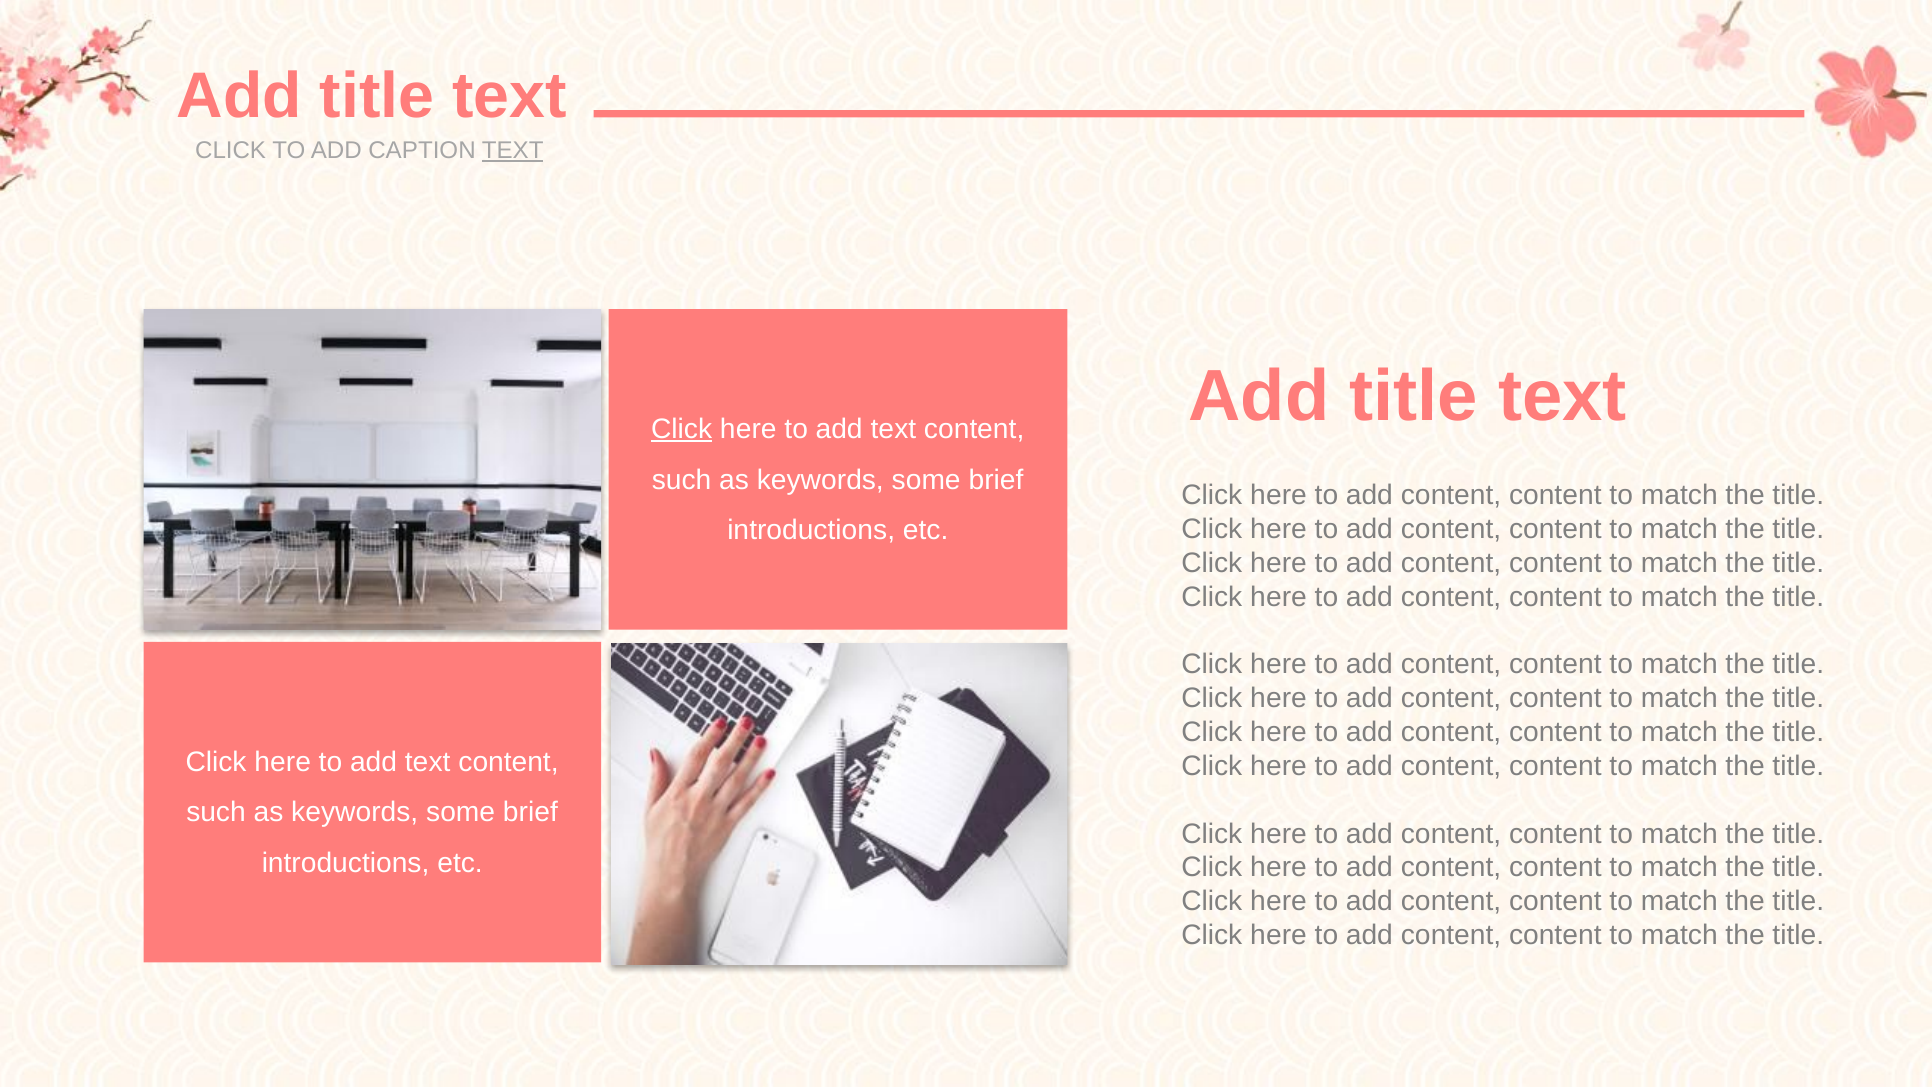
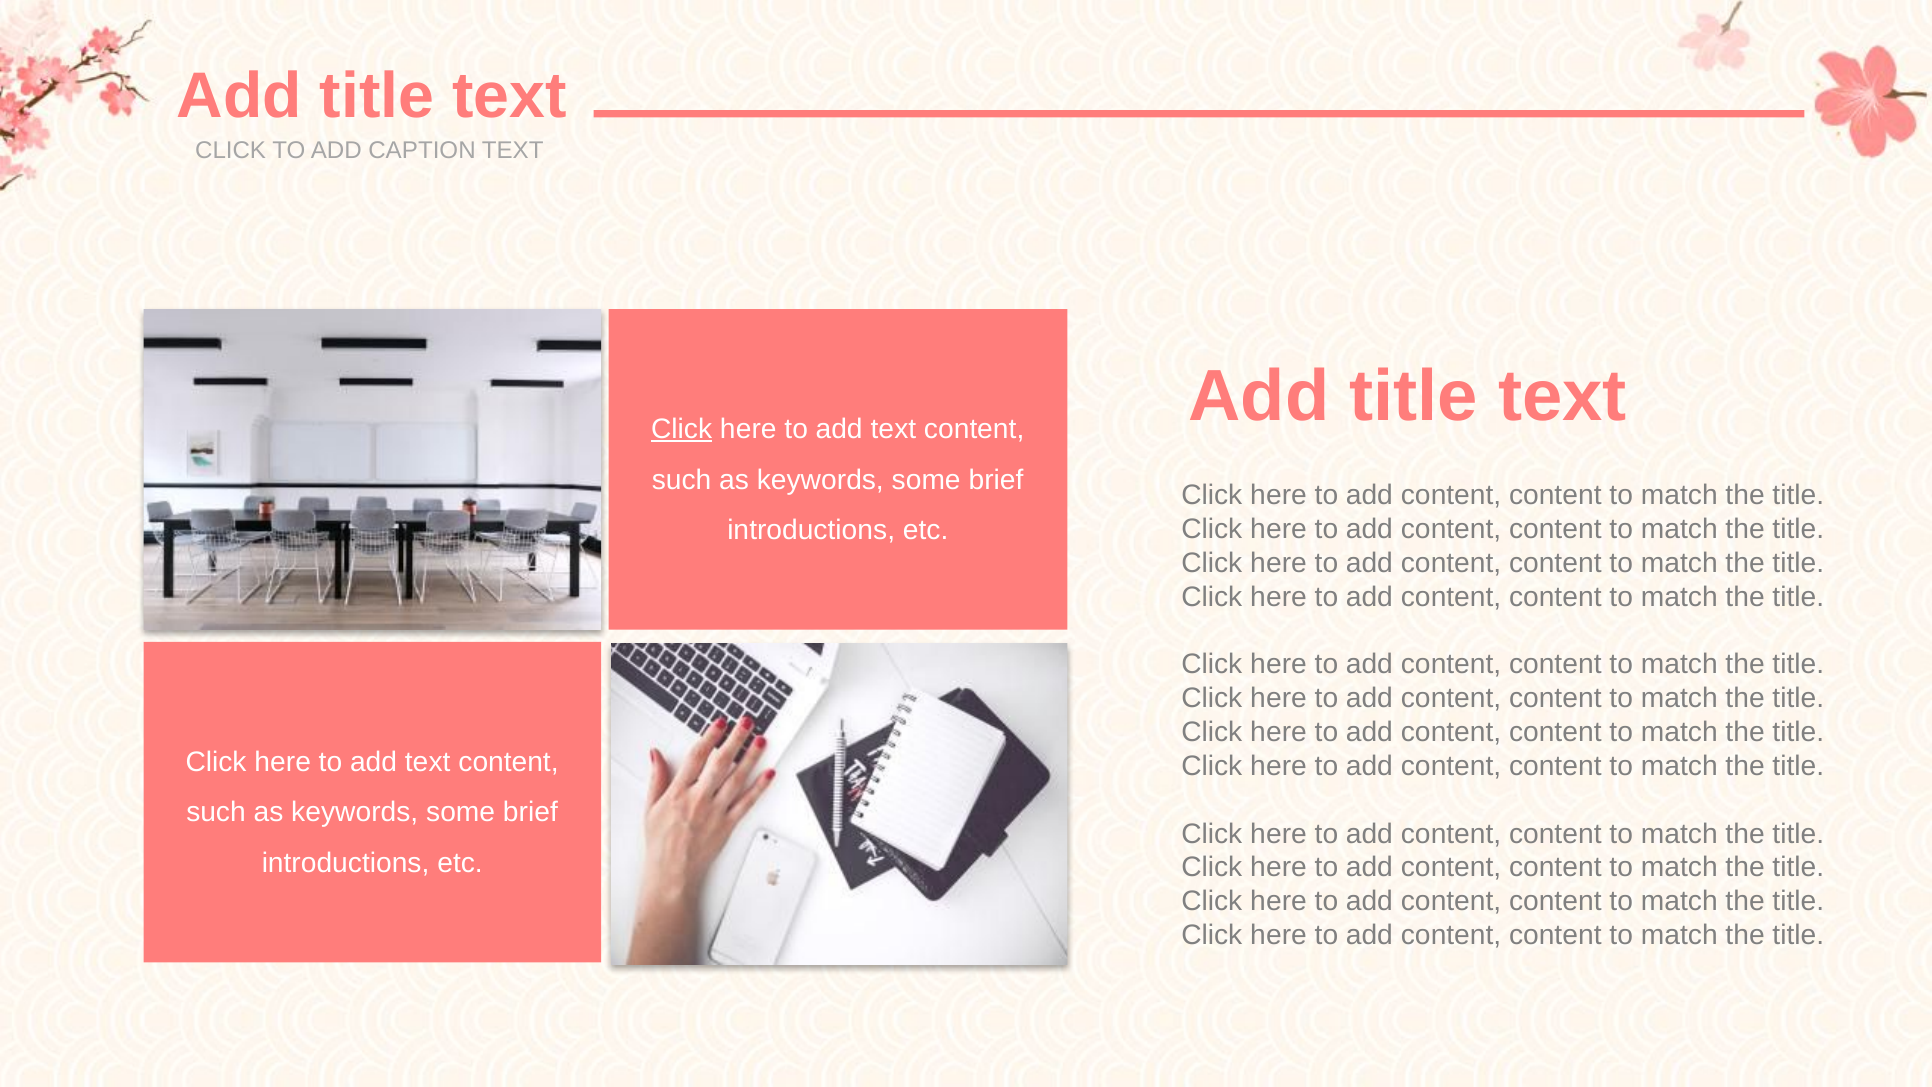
TEXT at (513, 151) underline: present -> none
